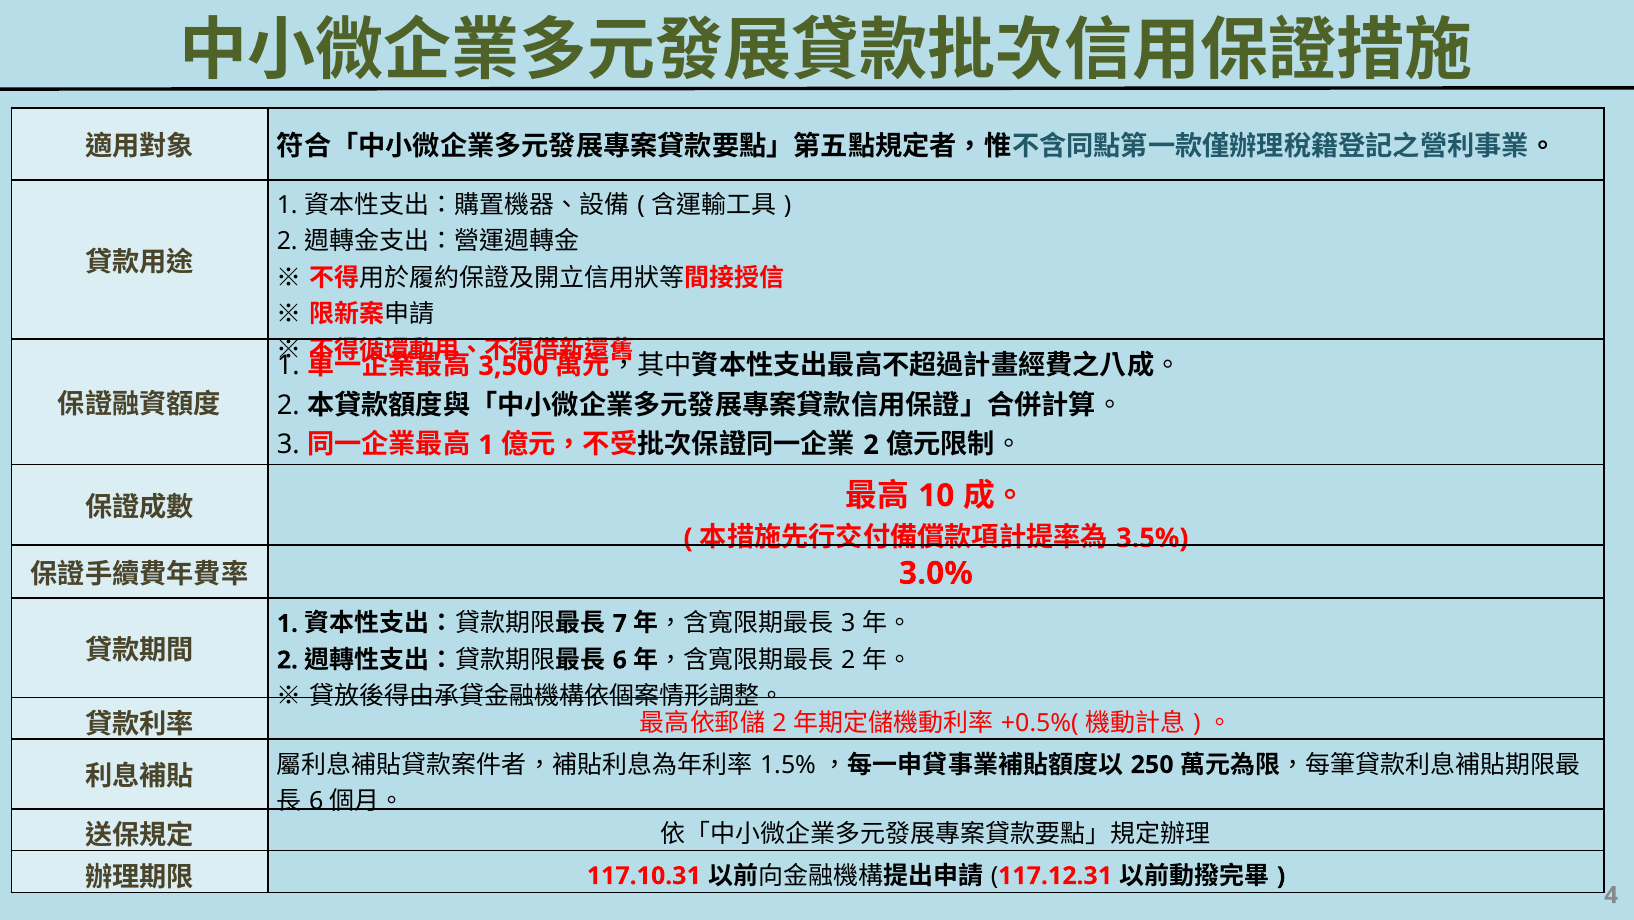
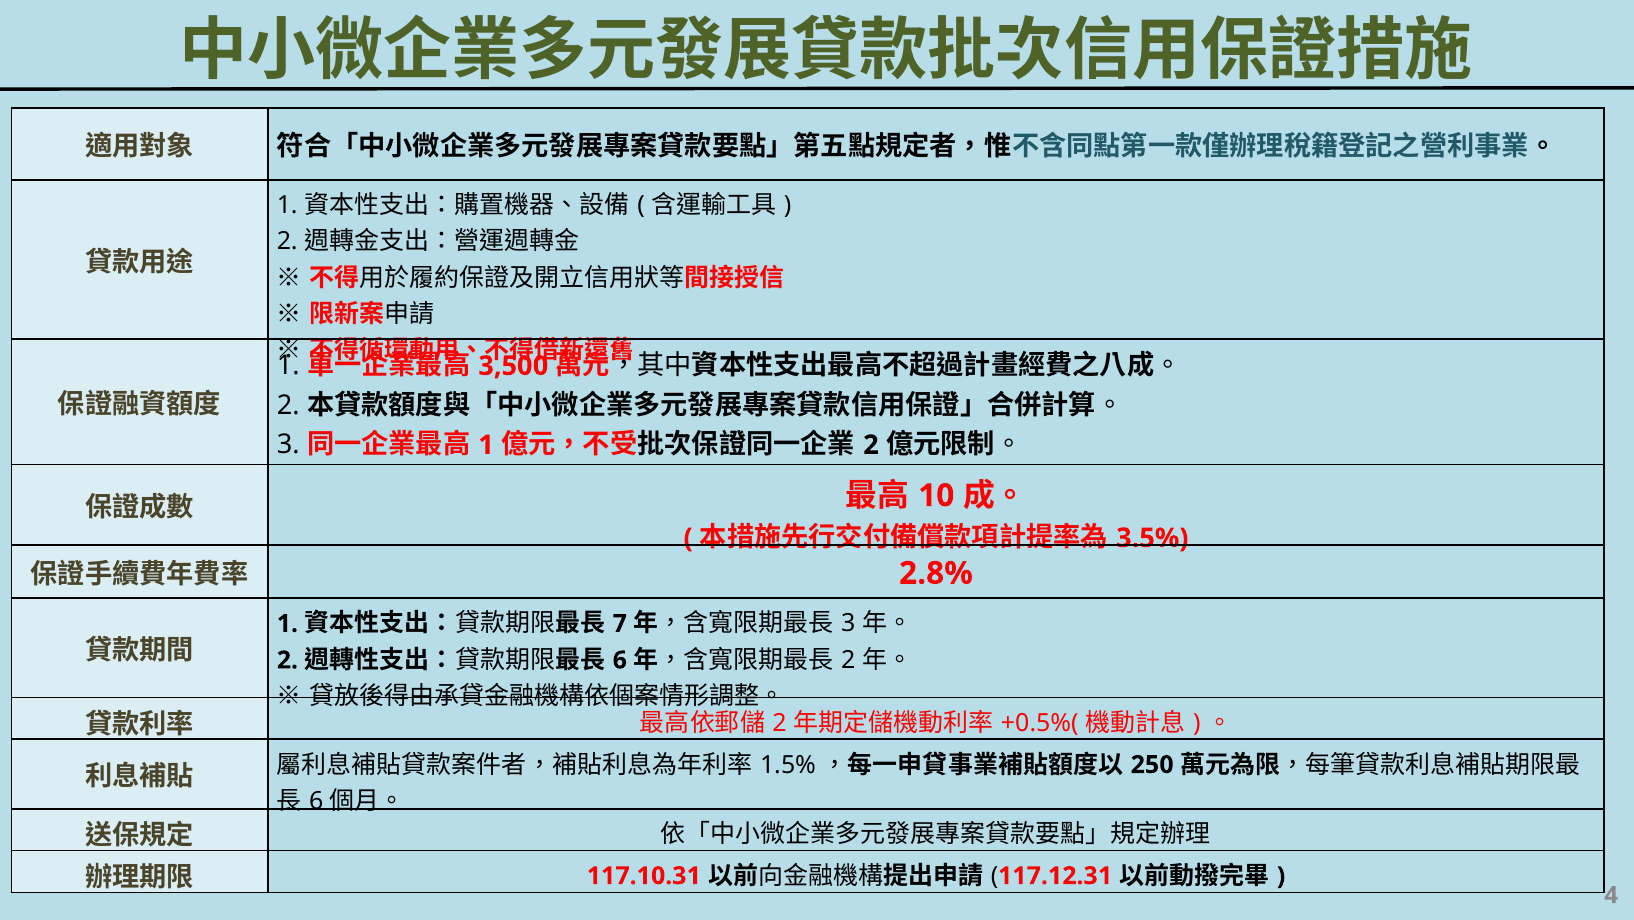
3.0%: 3.0% -> 2.8%
